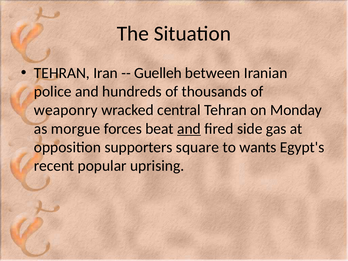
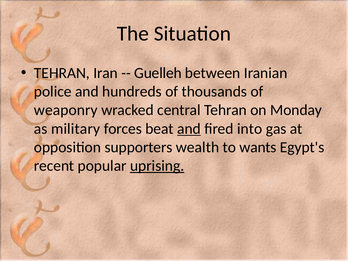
morgue: morgue -> military
side: side -> into
square: square -> wealth
uprising underline: none -> present
